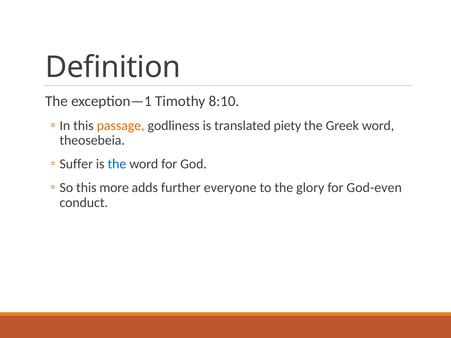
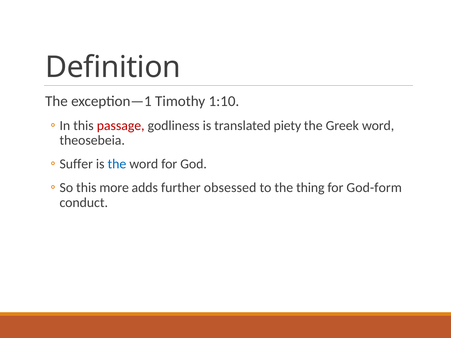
8:10: 8:10 -> 1:10
passage colour: orange -> red
everyone: everyone -> obsessed
glory: glory -> thing
God-even: God-even -> God-form
